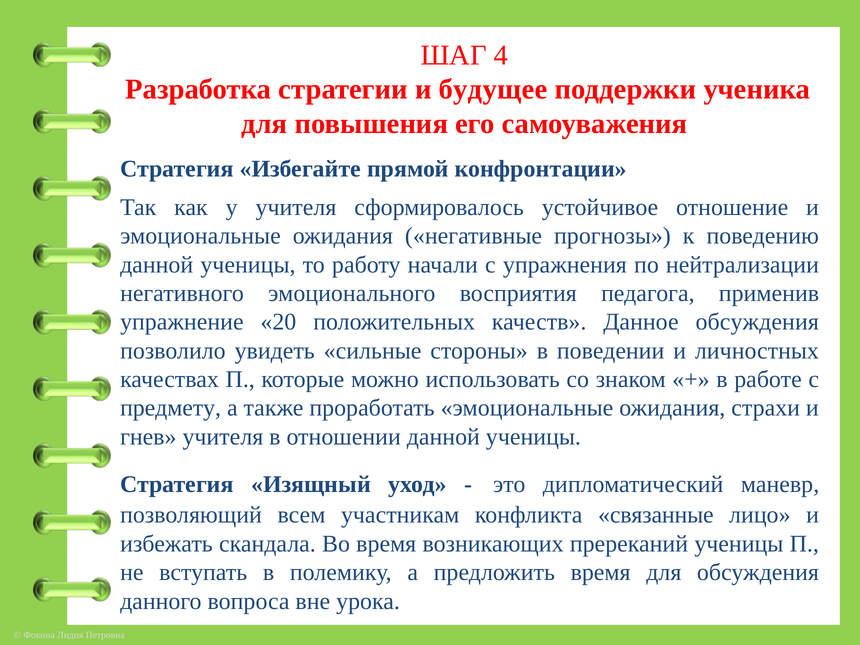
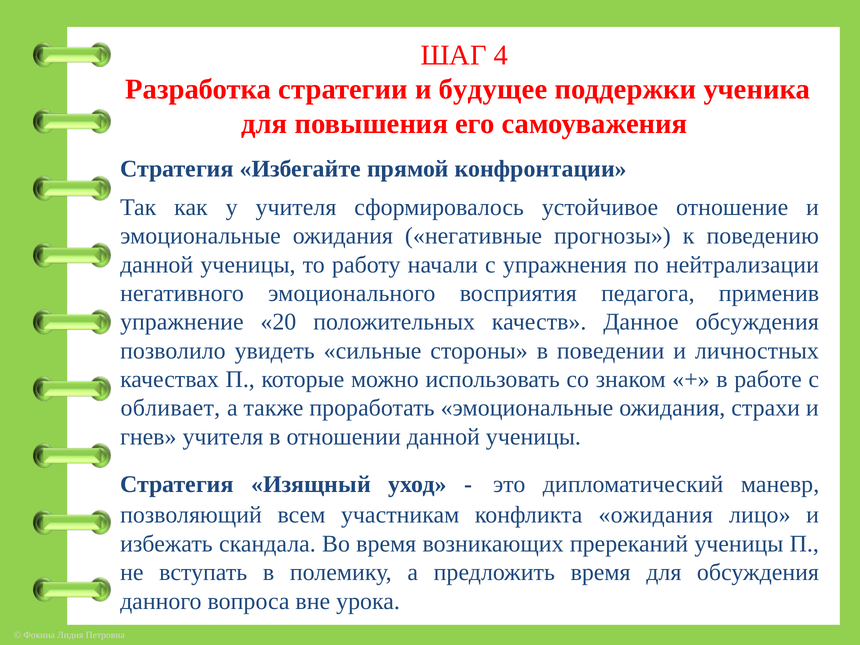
предмету: предмету -> обливает
конфликта связанные: связанные -> ожидания
